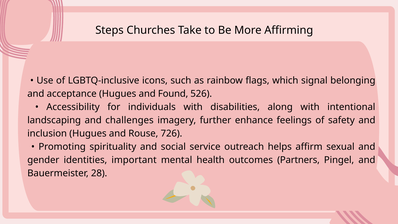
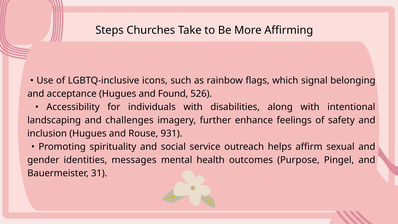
726: 726 -> 931
important: important -> messages
Partners: Partners -> Purpose
28: 28 -> 31
